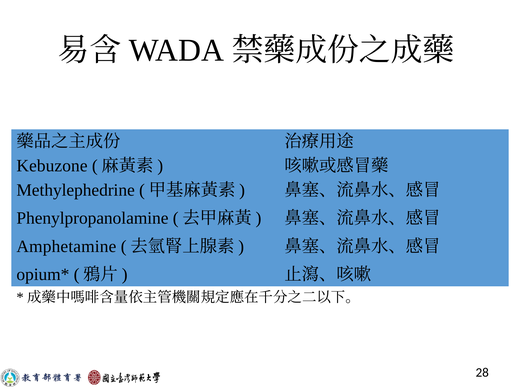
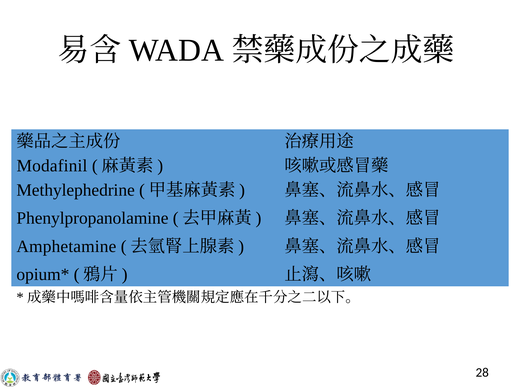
Kebuzone: Kebuzone -> Modafinil
